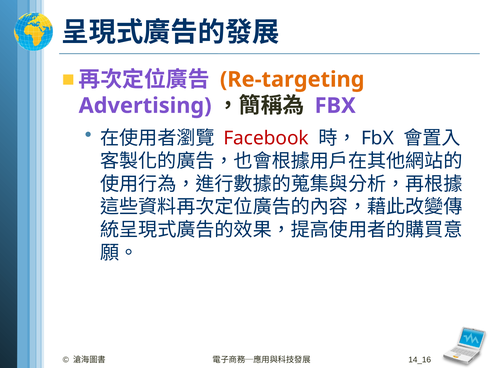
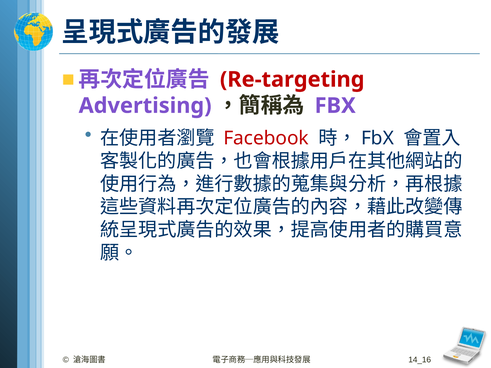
Re-targeting colour: orange -> red
